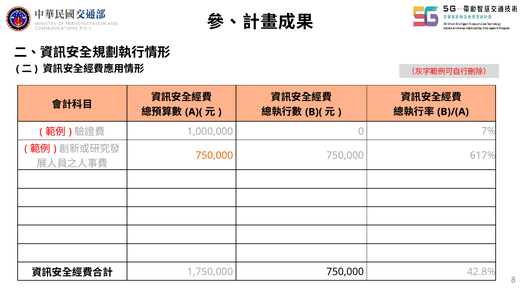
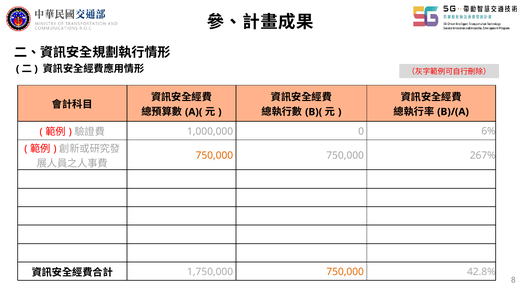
7%: 7% -> 6%
617%: 617% -> 267%
750,000 at (345, 272) colour: black -> orange
